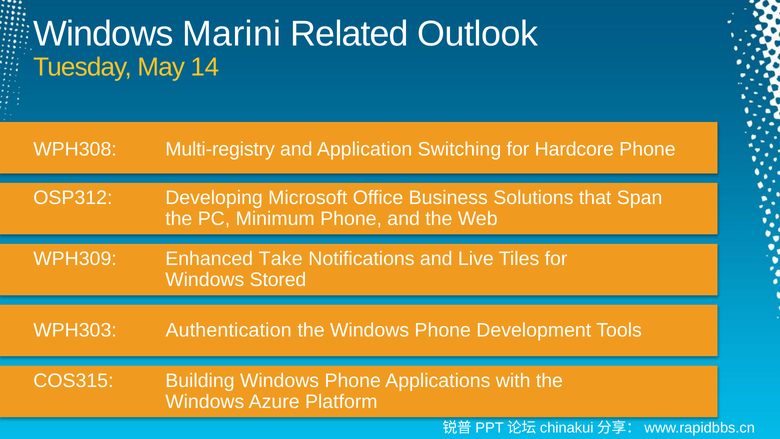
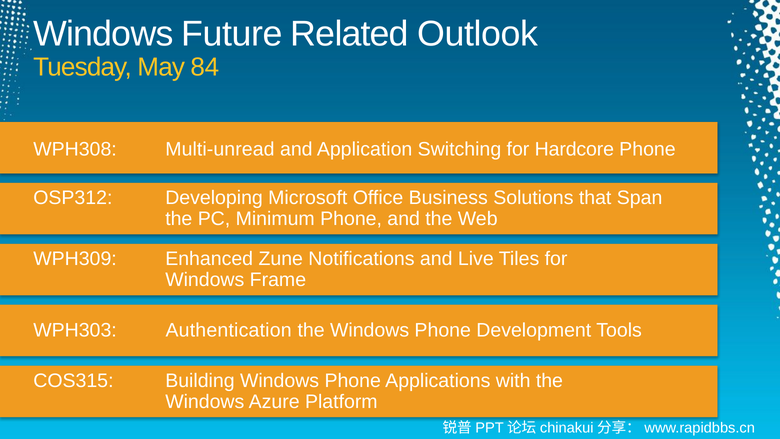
Marini: Marini -> Future
14: 14 -> 84
Multi-registry: Multi-registry -> Multi-unread
Take: Take -> Zune
Stored: Stored -> Frame
